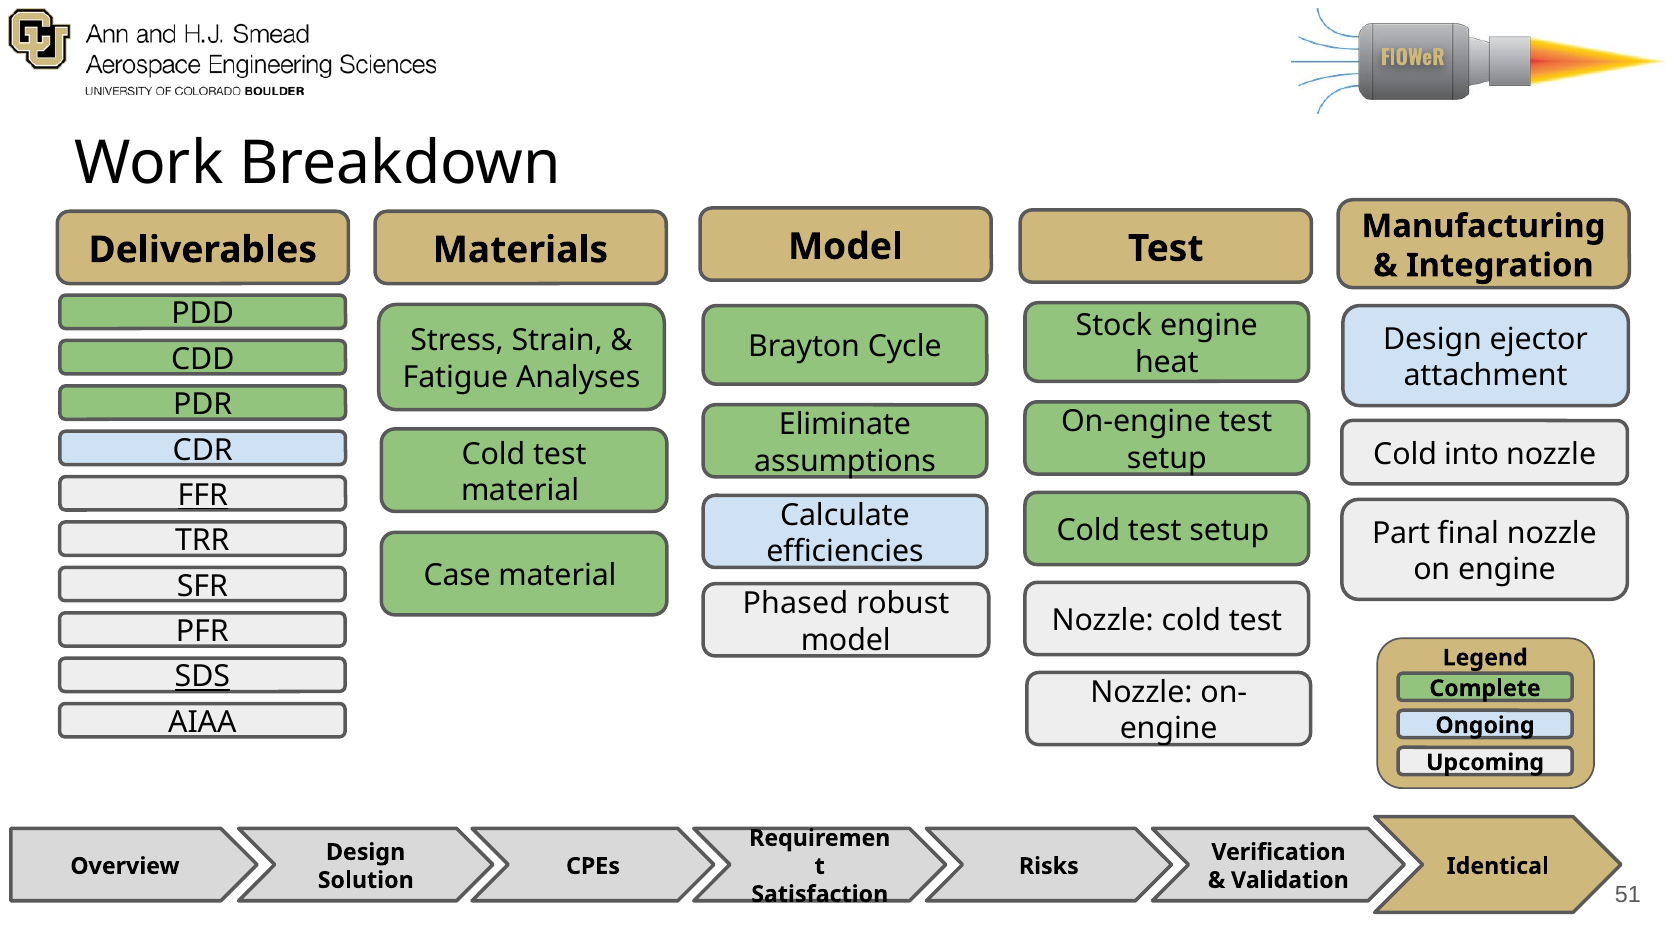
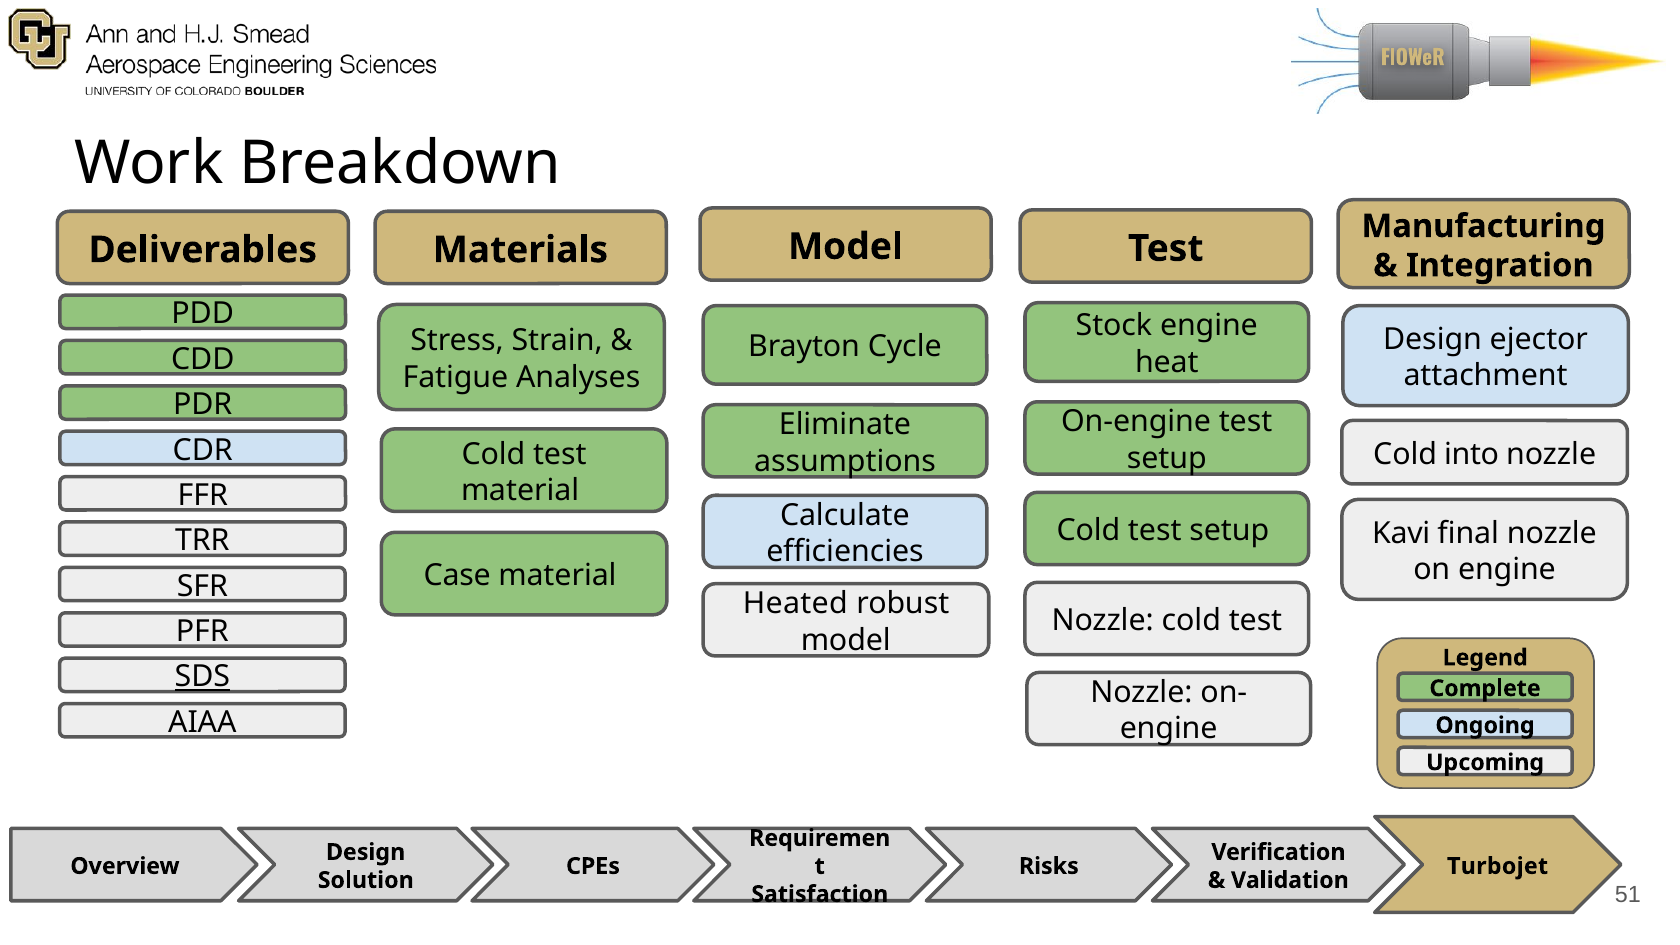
FFR underline: present -> none
Part: Part -> Kavi
Phased: Phased -> Heated
Identical: Identical -> Turbojet
